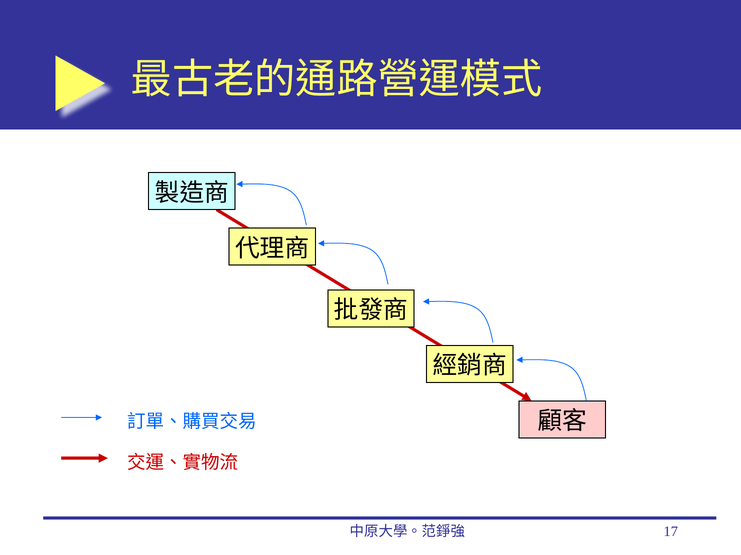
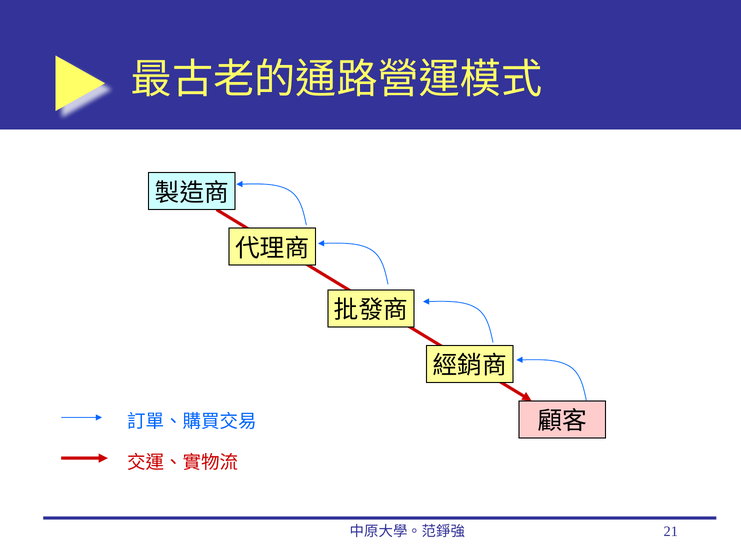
17: 17 -> 21
